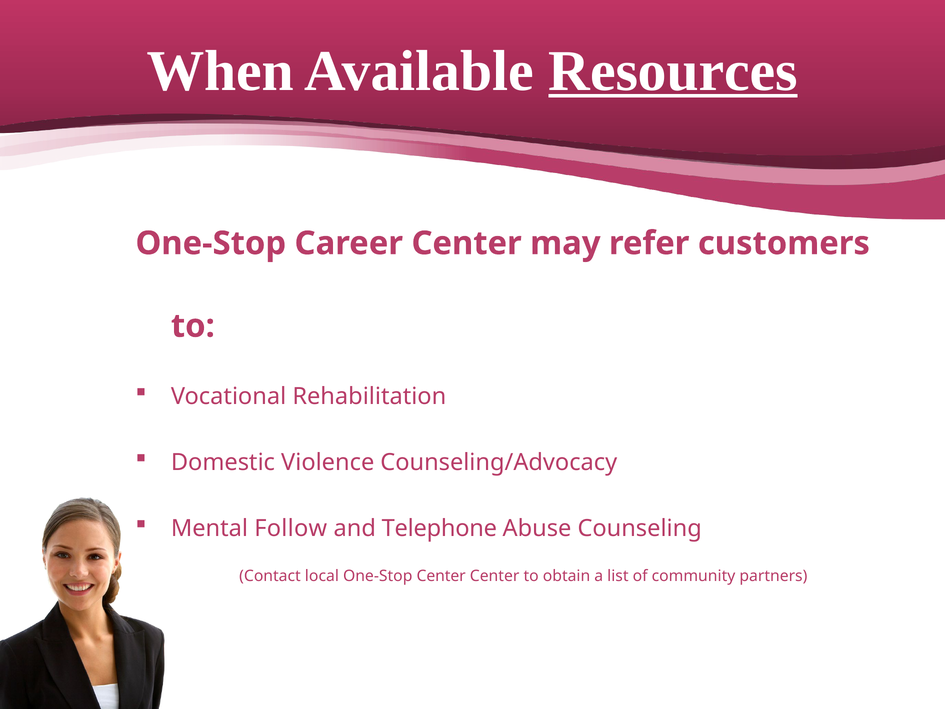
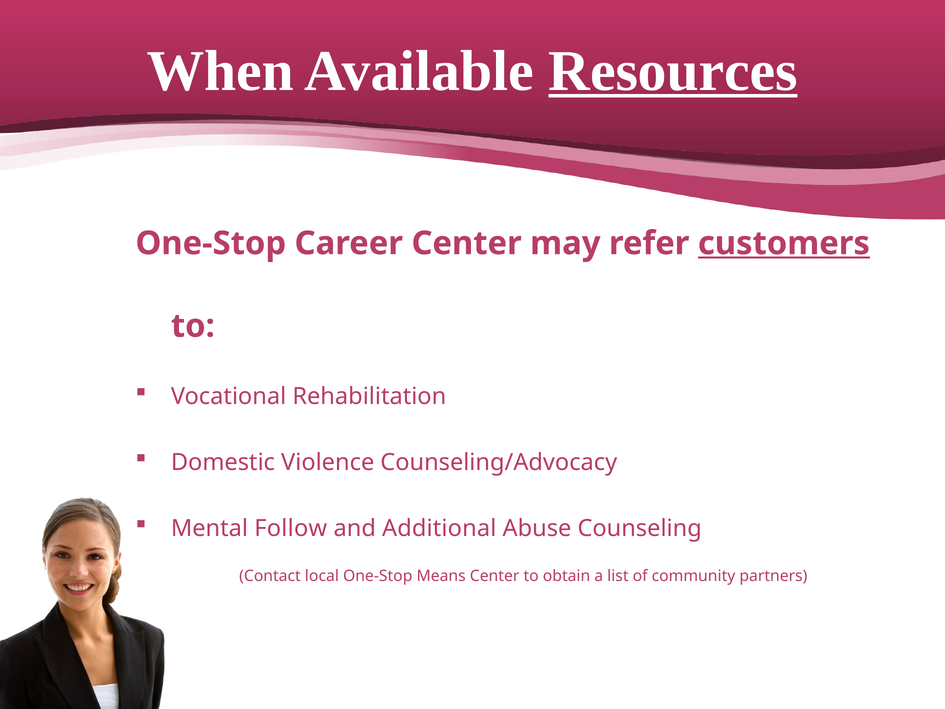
customers underline: none -> present
Telephone: Telephone -> Additional
One-Stop Center: Center -> Means
